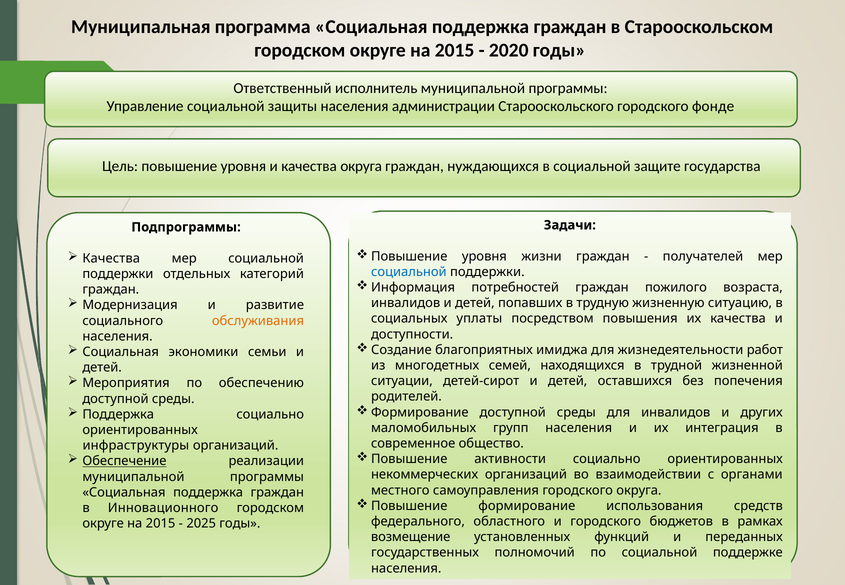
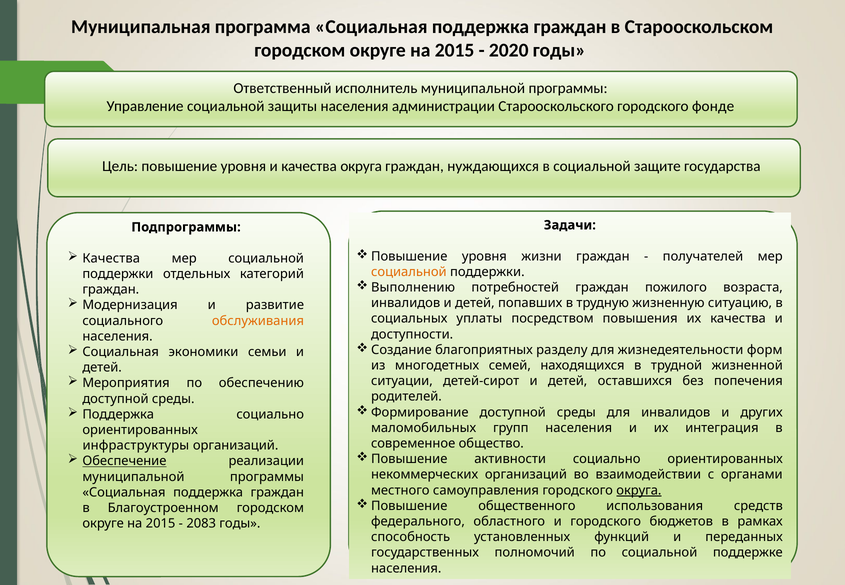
социальной at (409, 272) colour: blue -> orange
Информация: Информация -> Выполнению
имиджа: имиджа -> разделу
работ: работ -> форм
округа at (639, 490) underline: none -> present
Повышение формирование: формирование -> общественного
Инновационного: Инновационного -> Благоустроенном
2025: 2025 -> 2083
возмещение: возмещение -> способность
